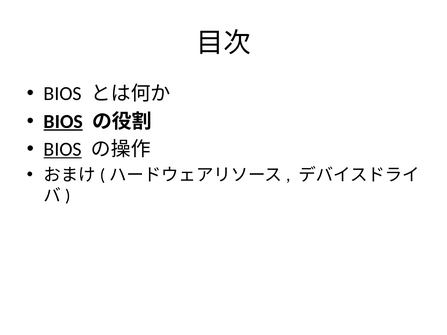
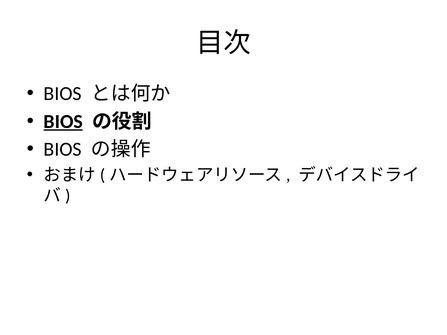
BIOS at (63, 149) underline: present -> none
